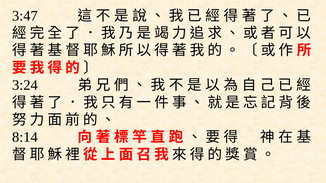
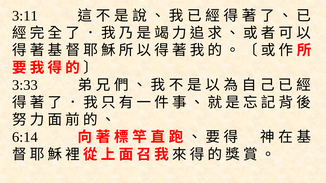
3:47: 3:47 -> 3:11
3:24: 3:24 -> 3:33
8:14: 8:14 -> 6:14
